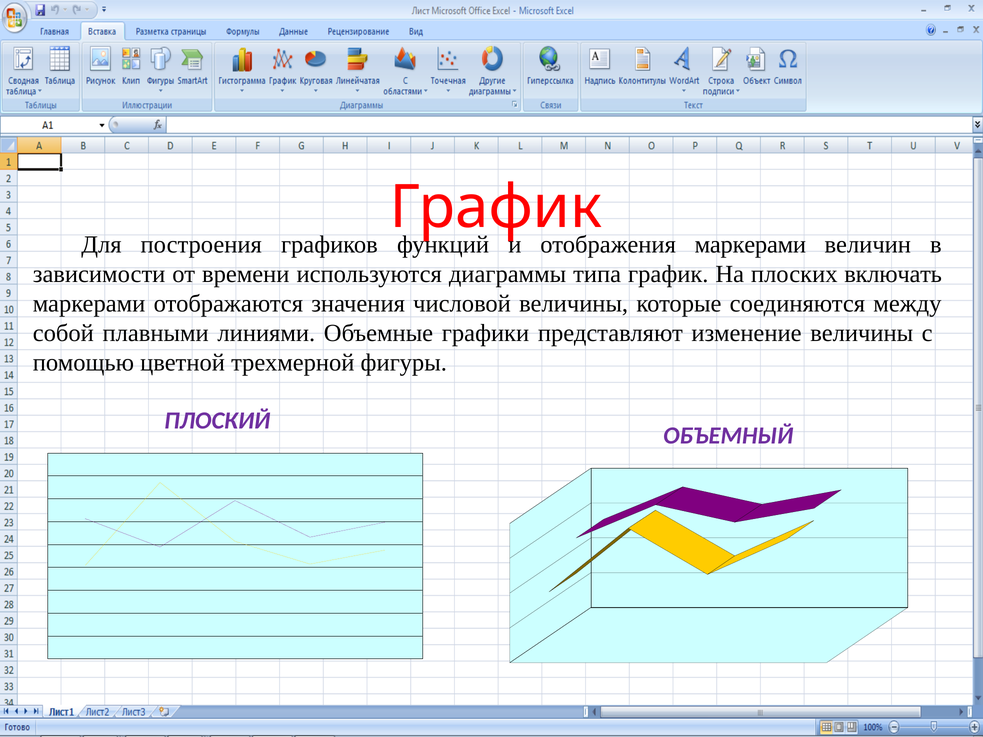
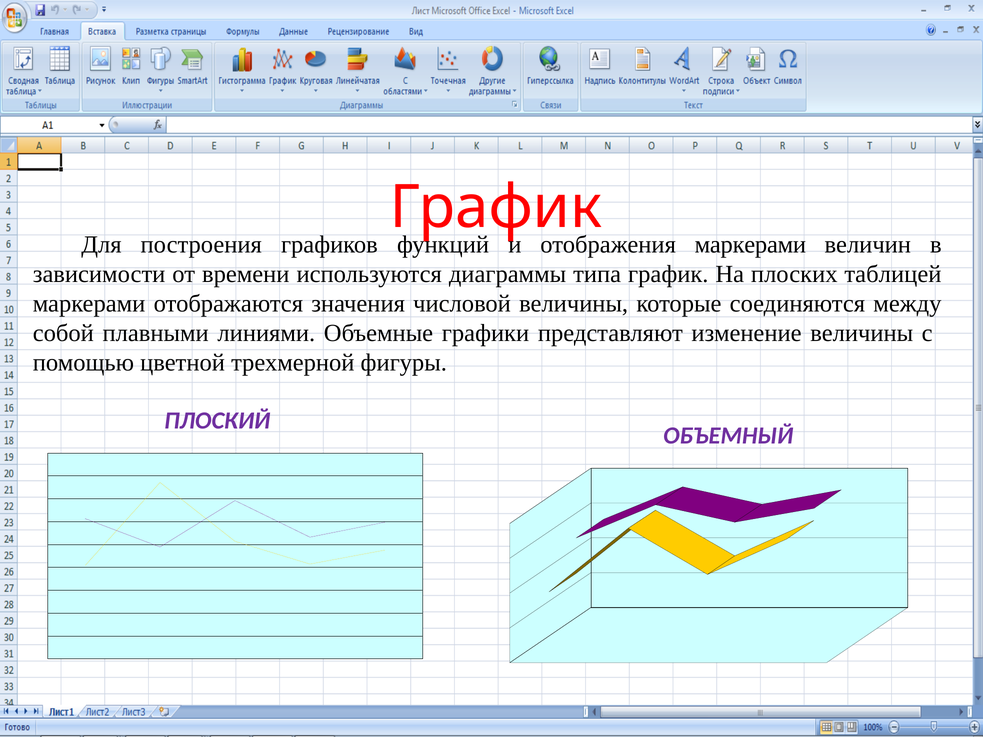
включать: включать -> таблицей
